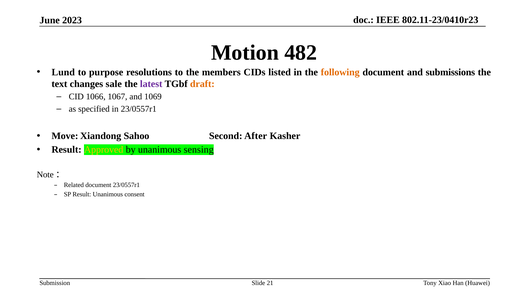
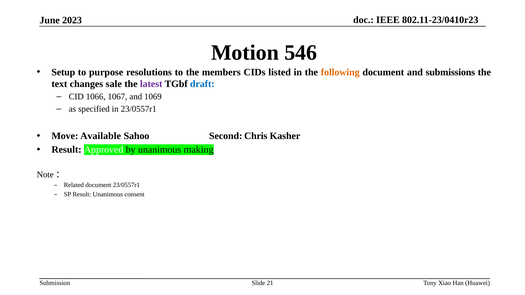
482: 482 -> 546
Lund: Lund -> Setup
draft colour: orange -> blue
Xiandong: Xiandong -> Available
After: After -> Chris
Approved colour: yellow -> white
sensing: sensing -> making
